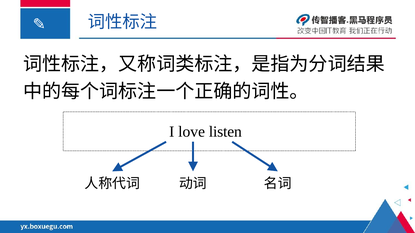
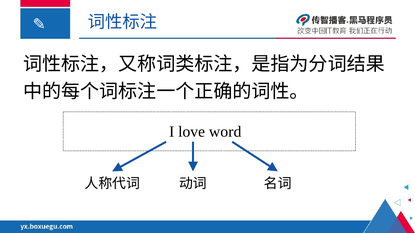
listen: listen -> word
